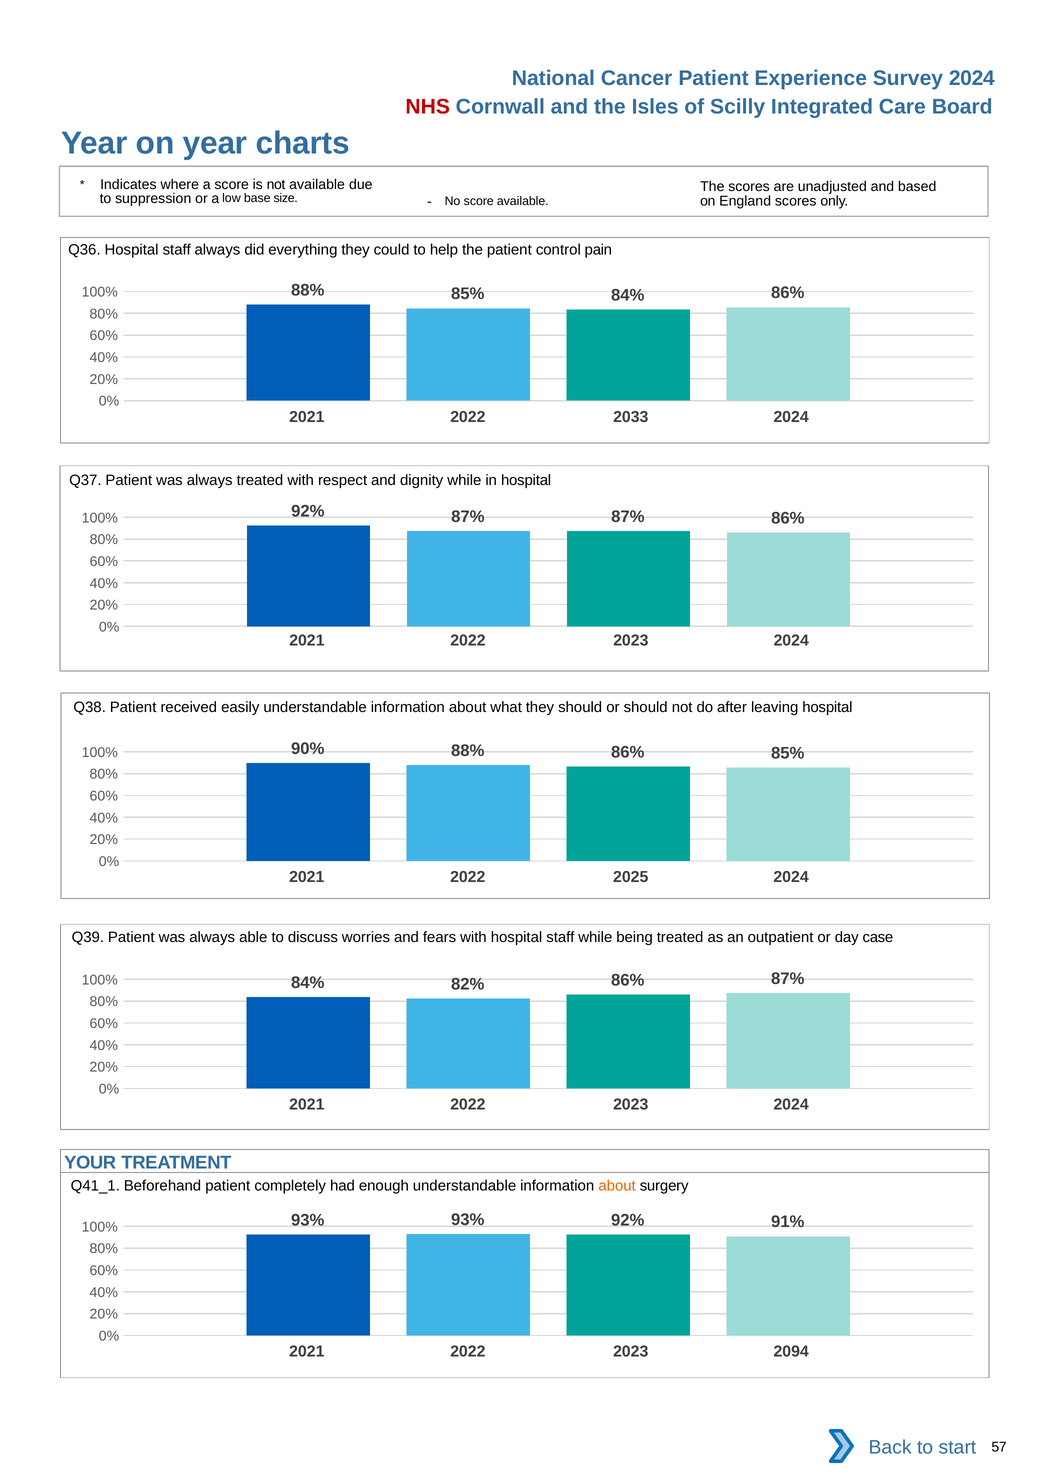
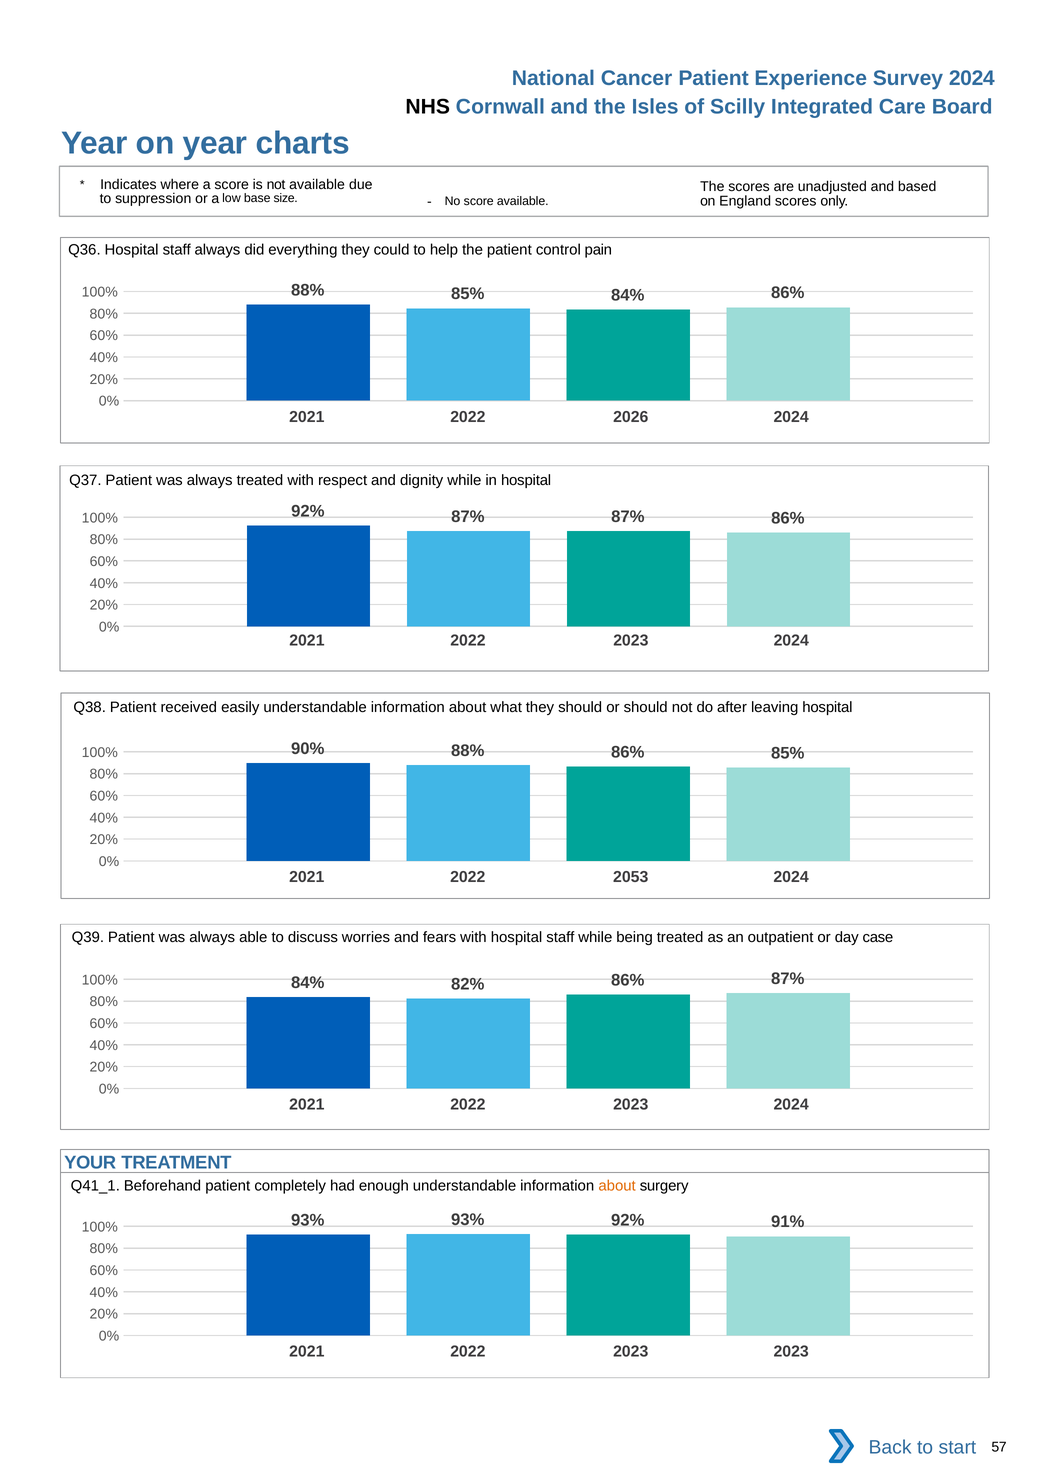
NHS colour: red -> black
2033: 2033 -> 2026
2025: 2025 -> 2053
2023 2094: 2094 -> 2023
